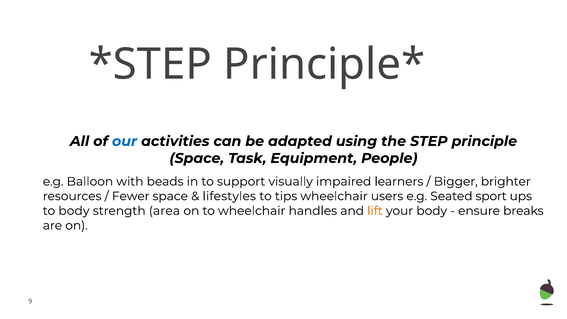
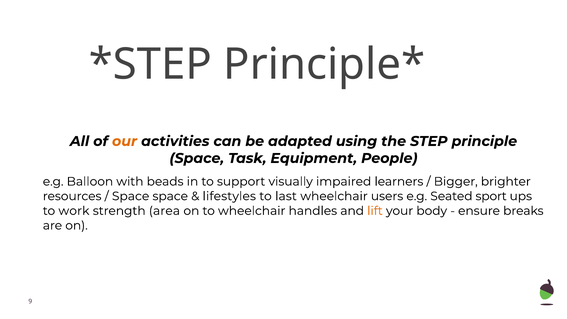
our colour: blue -> orange
Fewer at (131, 196): Fewer -> Space
tips: tips -> last
to body: body -> work
